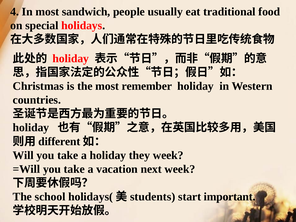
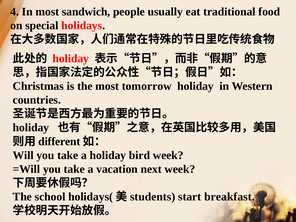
remember: remember -> tomorrow
they: they -> bird
important: important -> breakfast
